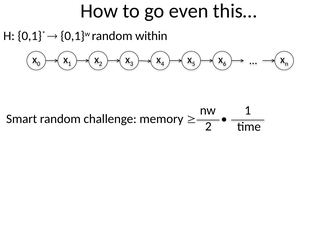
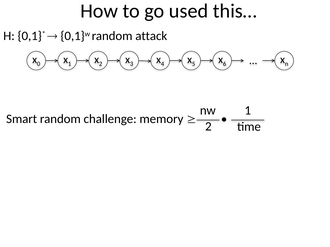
even: even -> used
within: within -> attack
